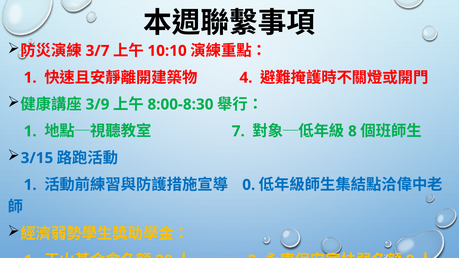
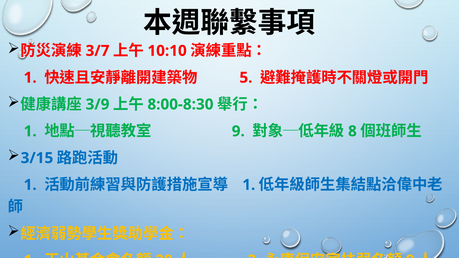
4: 4 -> 5
7 at (238, 131): 7 -> 9
0 at (249, 185): 0 -> 1
